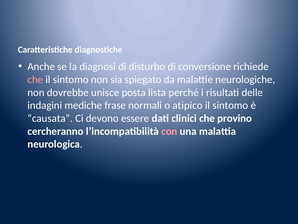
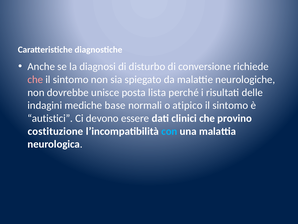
frase: frase -> base
causata: causata -> autistici
cercheranno: cercheranno -> costituzione
con colour: pink -> light blue
